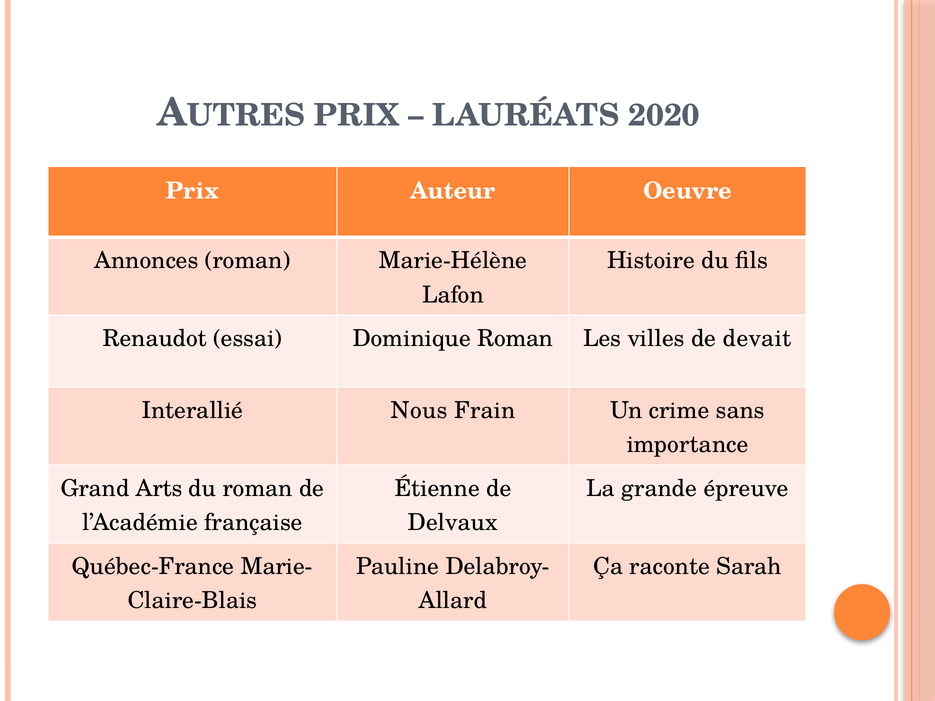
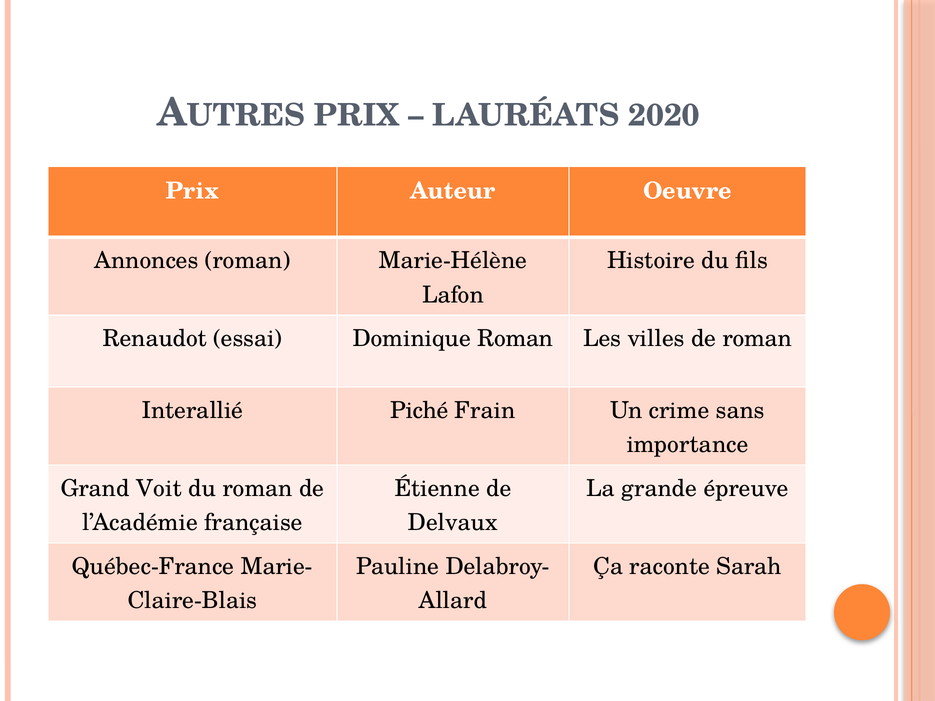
de devait: devait -> roman
Nous: Nous -> Piché
Arts: Arts -> Voit
